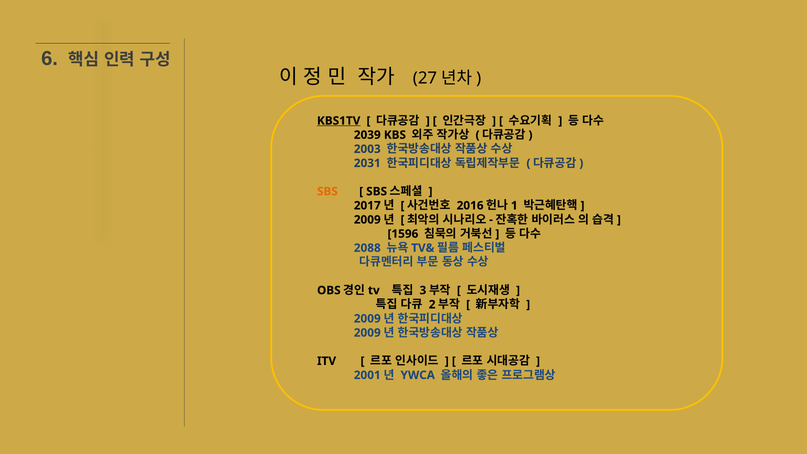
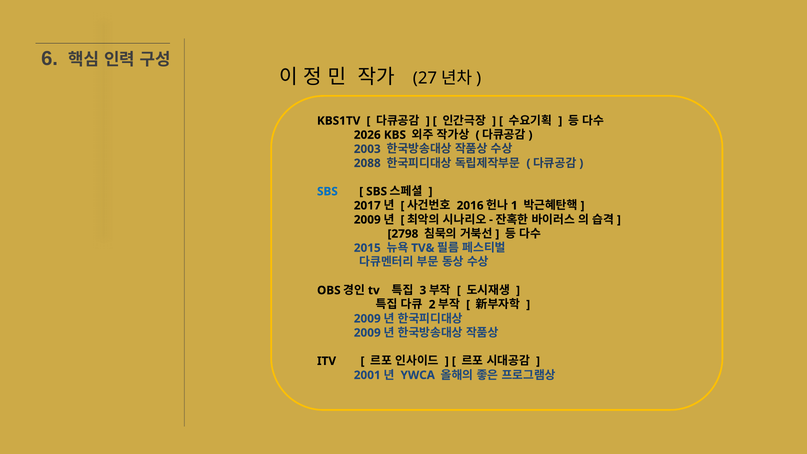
KBS1TV underline: present -> none
2039: 2039 -> 2026
2031: 2031 -> 2088
SBS at (327, 191) colour: orange -> blue
1596: 1596 -> 2798
2088: 2088 -> 2015
